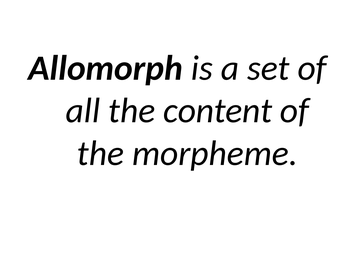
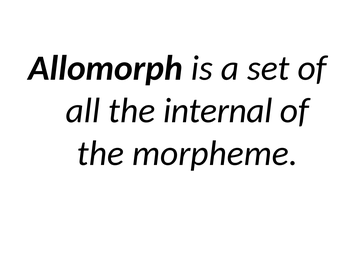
content: content -> internal
